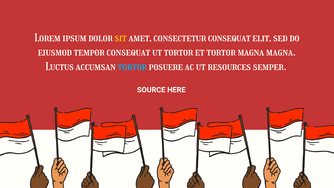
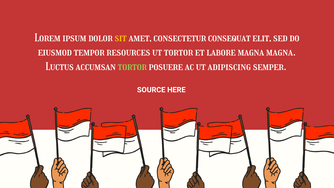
tempor consequat: consequat -> resources
et tortor: tortor -> labore
tortor at (132, 67) colour: light blue -> light green
resources: resources -> adipiscing
